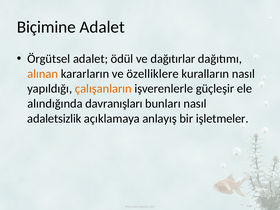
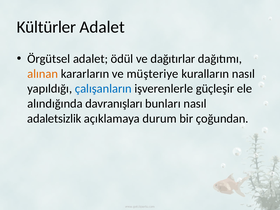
Biçimine: Biçimine -> Kültürler
özelliklere: özelliklere -> müşteriye
çalışanların colour: orange -> blue
anlayış: anlayış -> durum
işletmeler: işletmeler -> çoğundan
